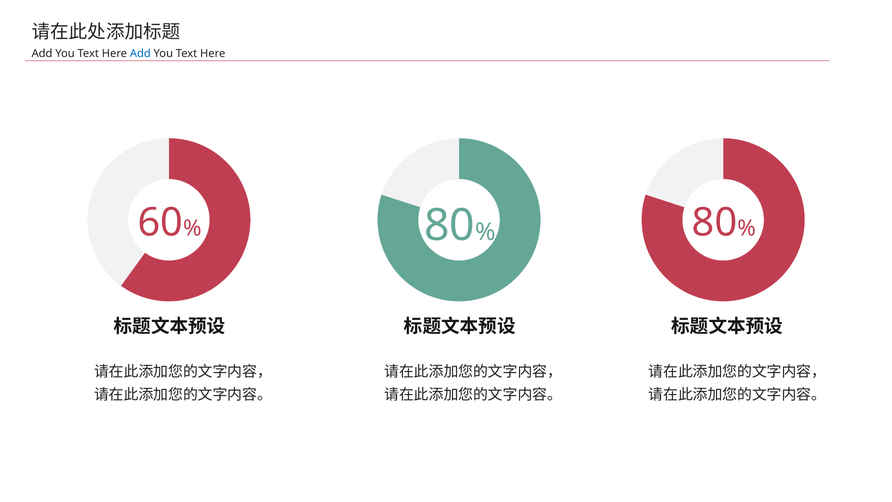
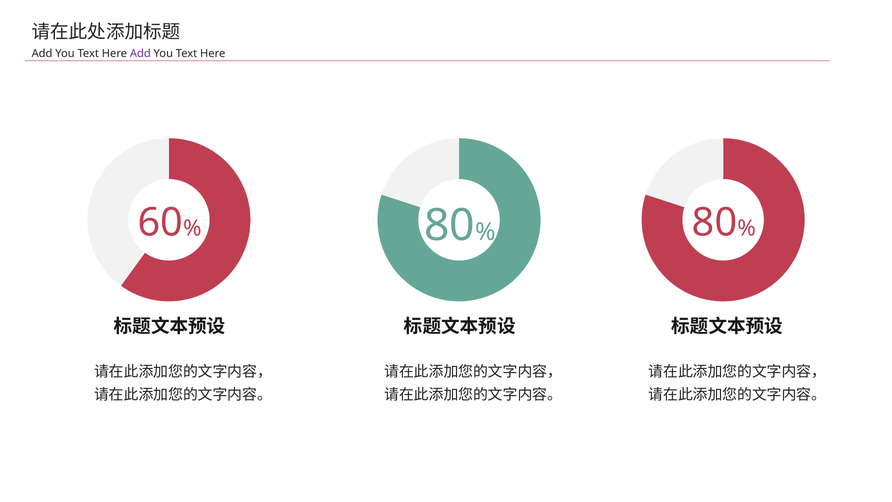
Add at (140, 53) colour: blue -> purple
